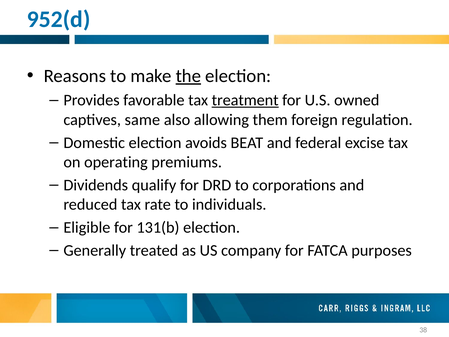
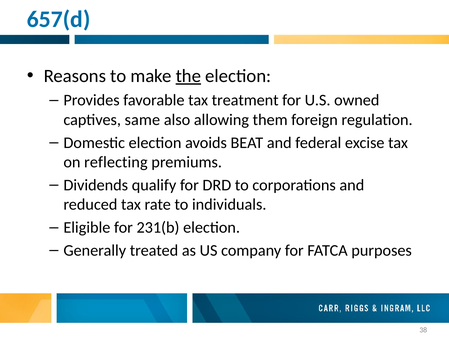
952(d: 952(d -> 657(d
treatment underline: present -> none
operating: operating -> reflecting
131(b: 131(b -> 231(b
